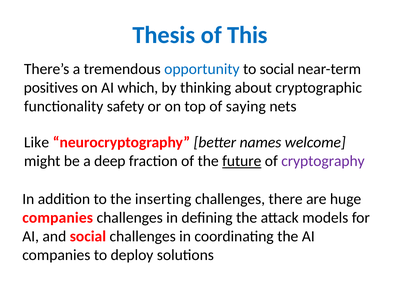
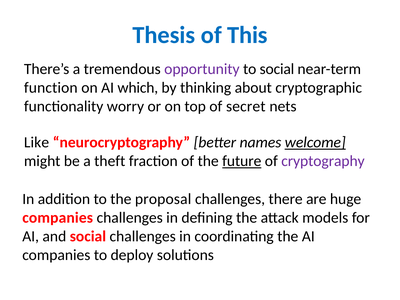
opportunity colour: blue -> purple
positives: positives -> function
safety: safety -> worry
saying: saying -> secret
welcome underline: none -> present
deep: deep -> theft
inserting: inserting -> proposal
